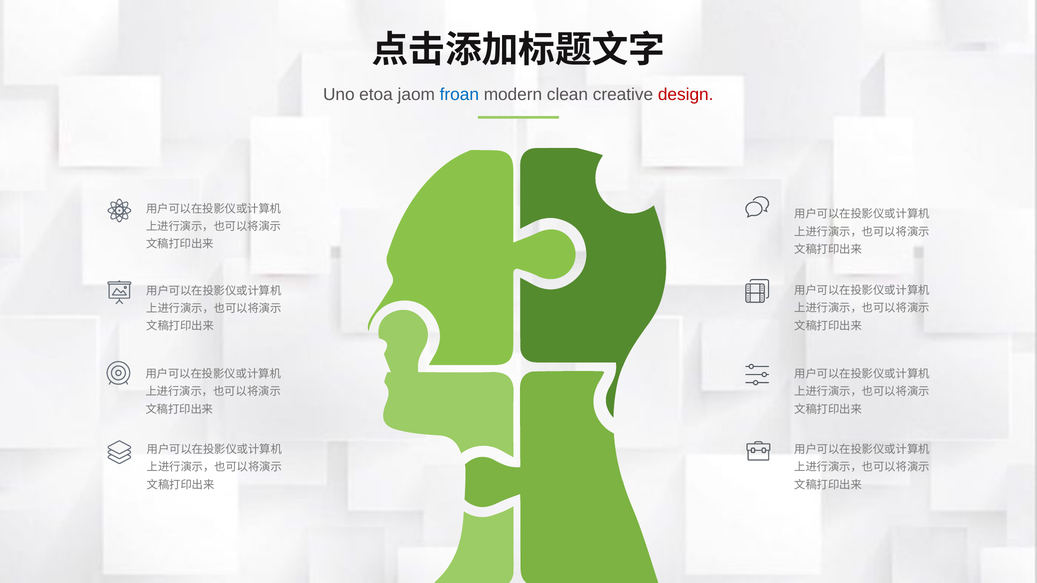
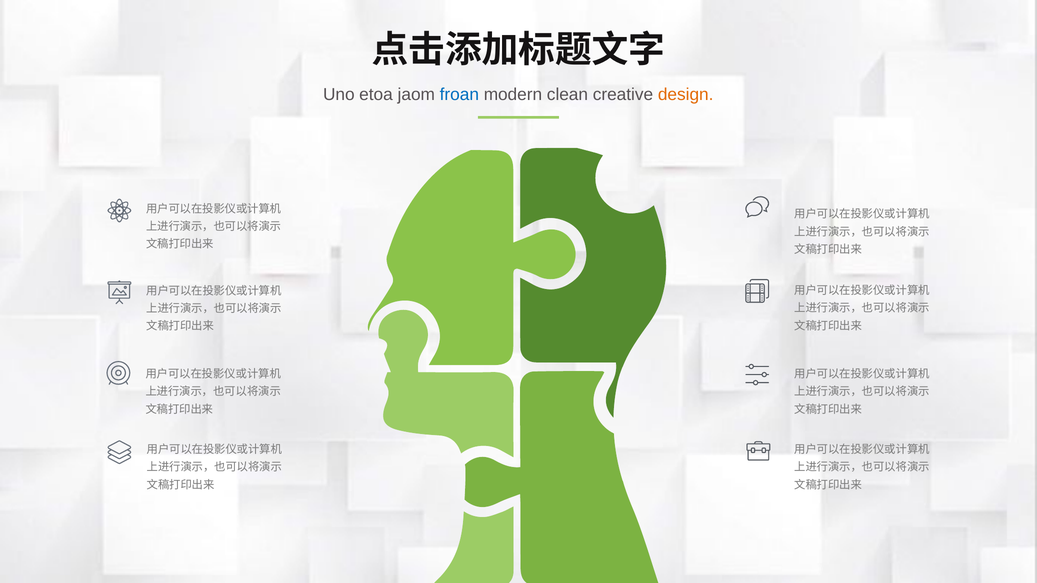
design colour: red -> orange
